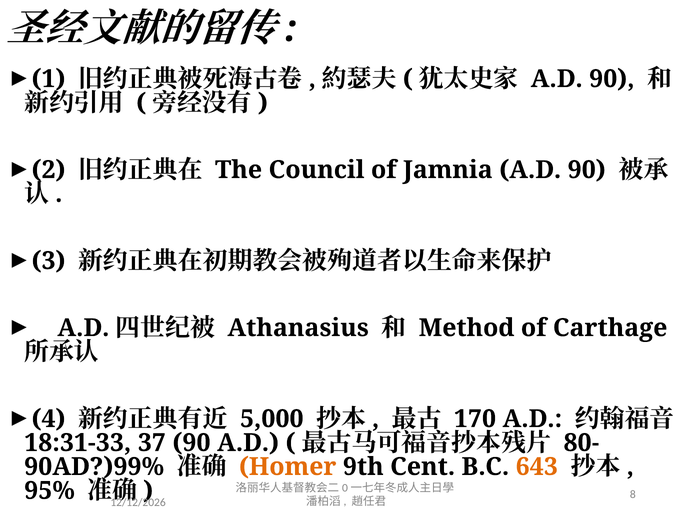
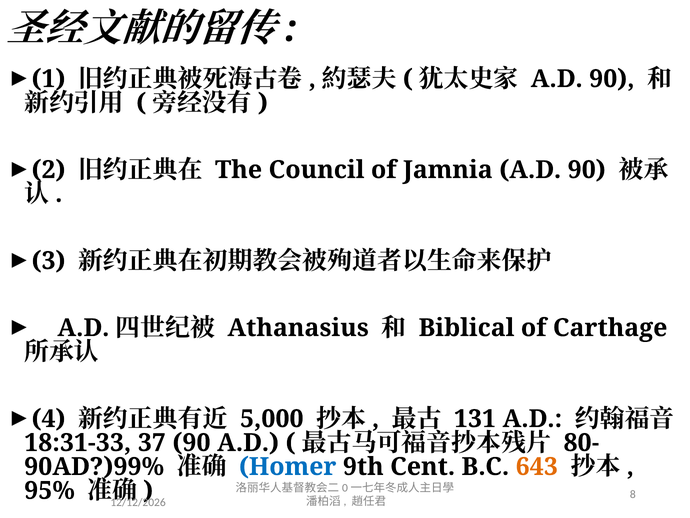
Method: Method -> Biblical
170: 170 -> 131
Homer colour: orange -> blue
